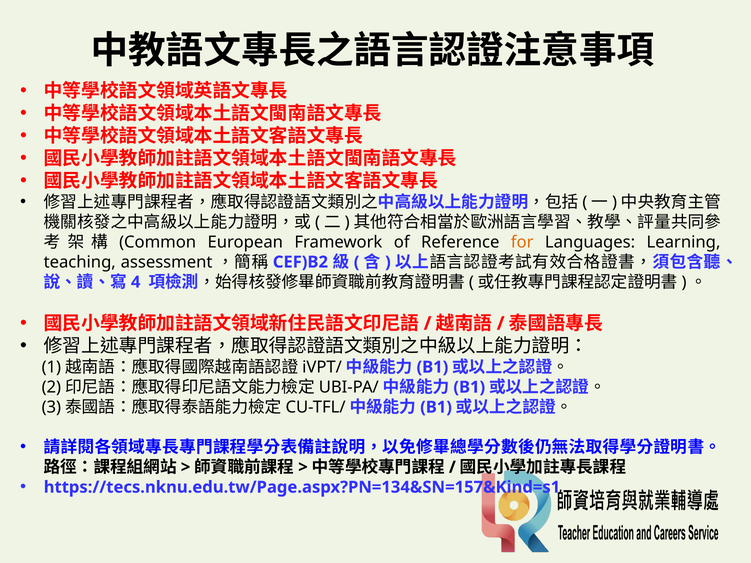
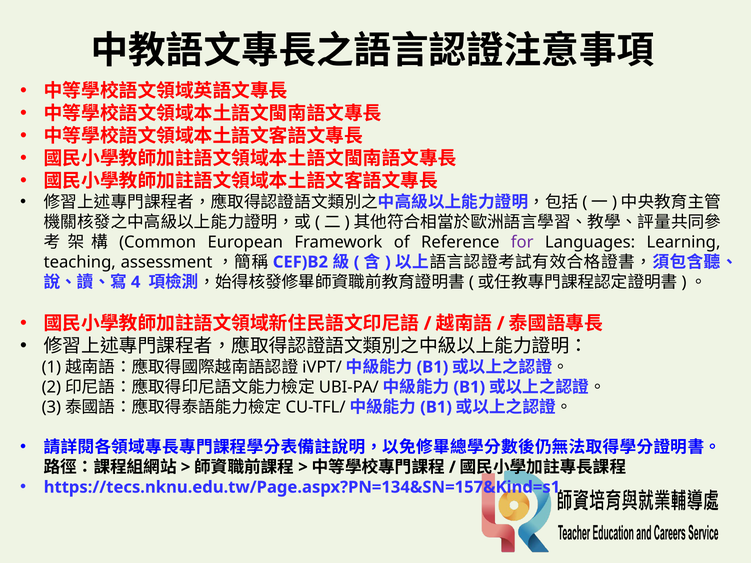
for colour: orange -> purple
